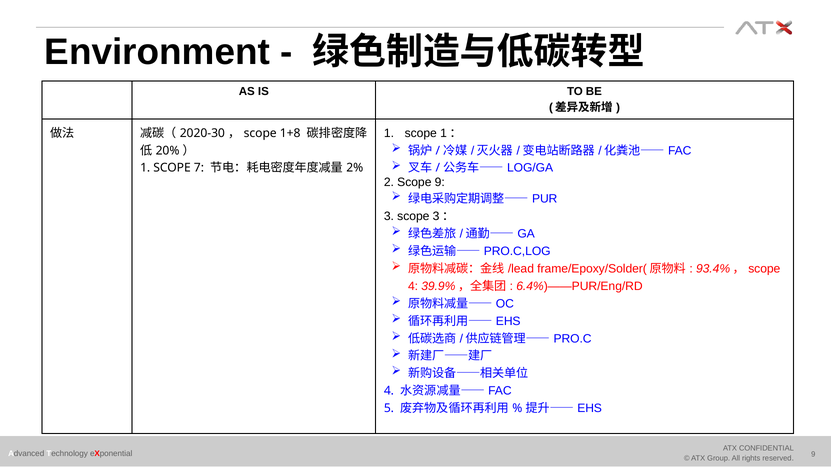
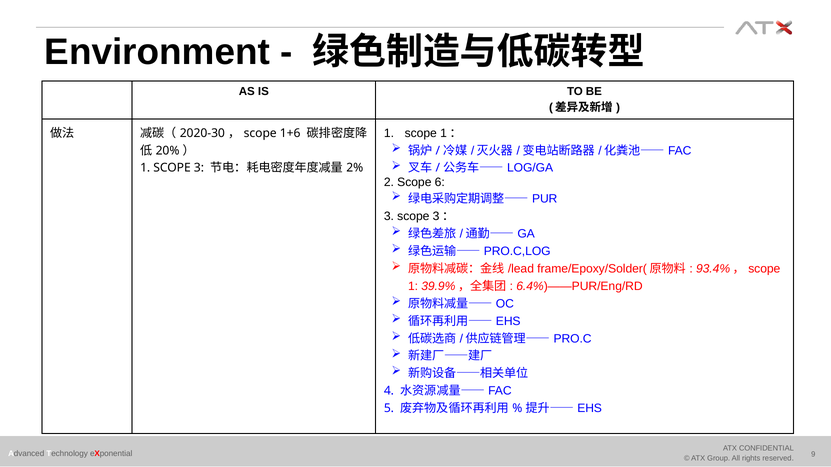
1+8: 1+8 -> 1+6
SCOPE 7: 7 -> 3
Scope 9: 9 -> 6
4 at (413, 286): 4 -> 1
